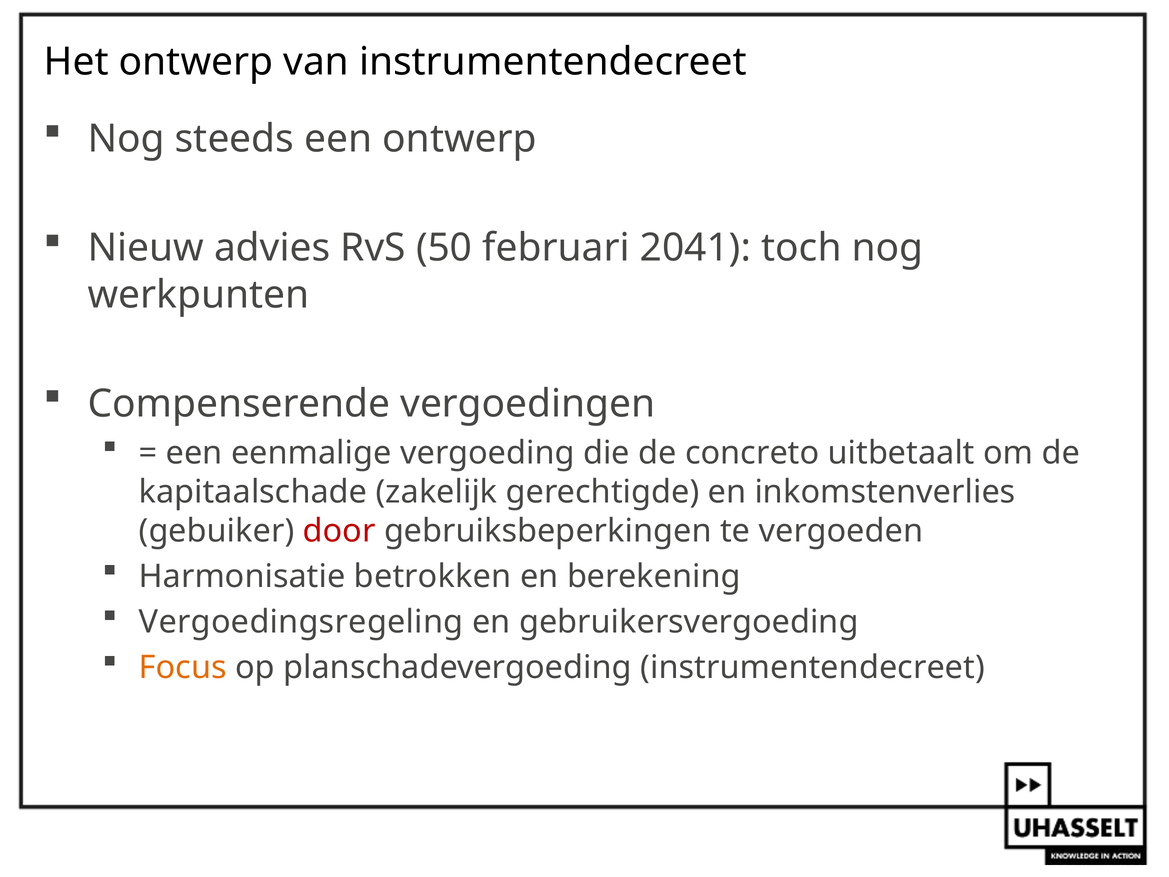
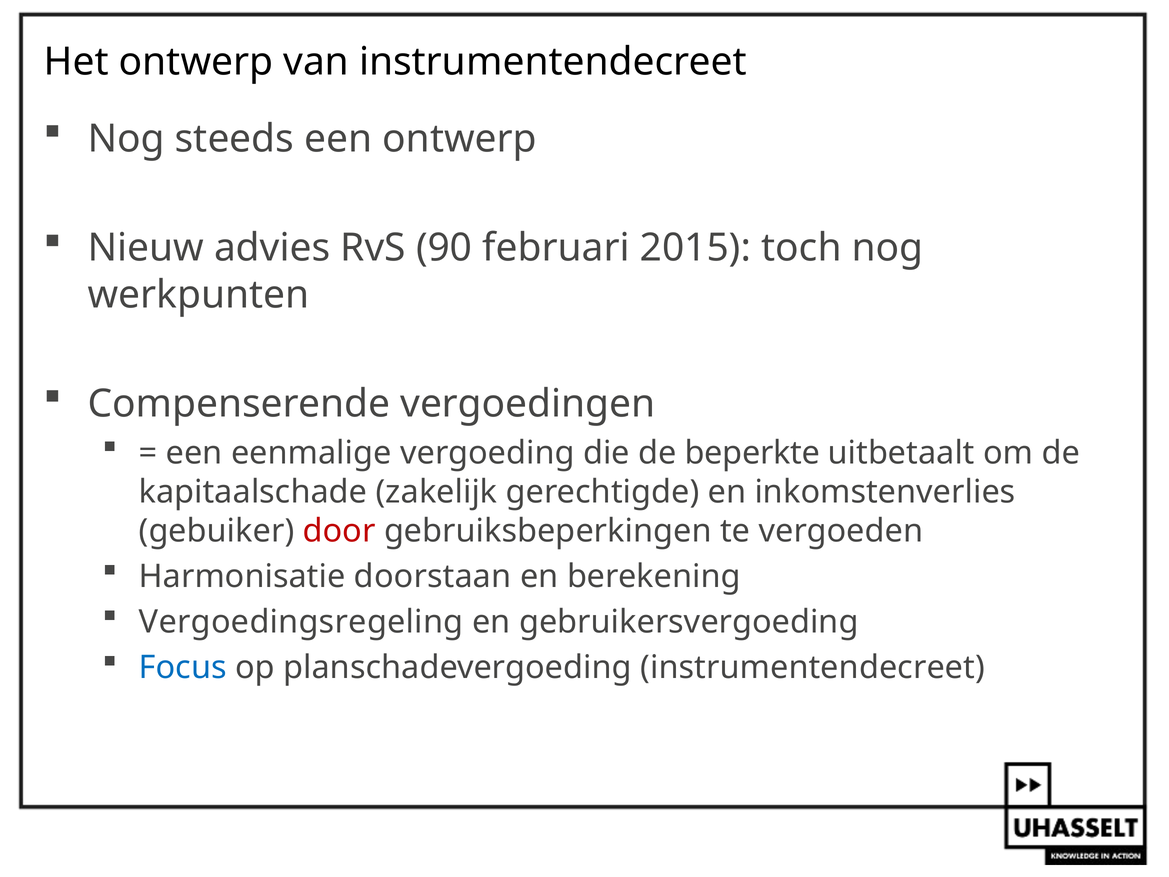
50: 50 -> 90
2041: 2041 -> 2015
concreto: concreto -> beperkte
betrokken: betrokken -> doorstaan
Focus colour: orange -> blue
